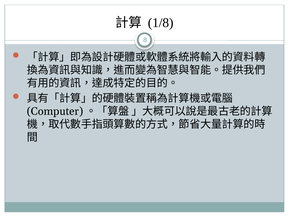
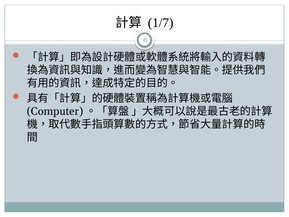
1/8: 1/8 -> 1/7
